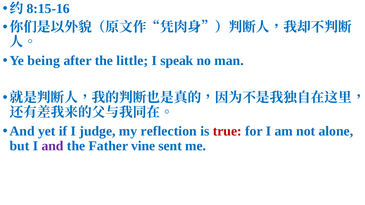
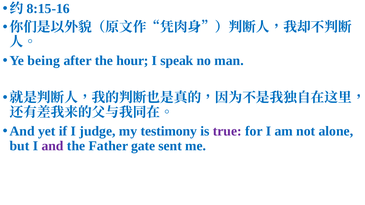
little: little -> hour
reflection: reflection -> testimony
true colour: red -> purple
vine: vine -> gate
